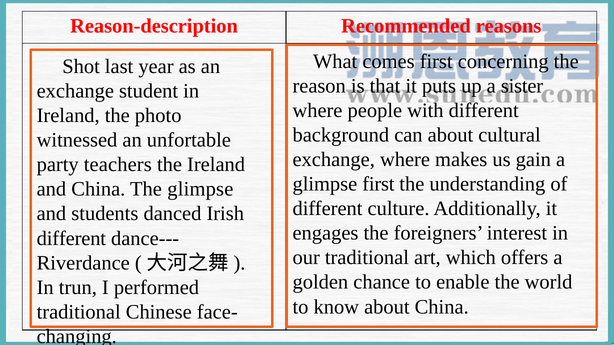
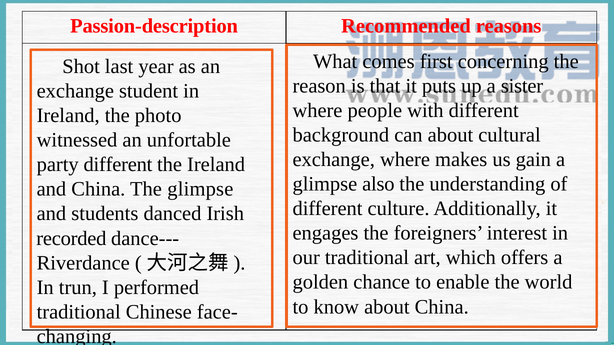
Reason-description: Reason-description -> Passion-description
party teachers: teachers -> different
glimpse first: first -> also
different at (71, 239): different -> recorded
